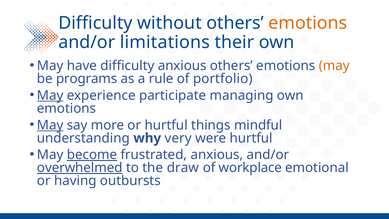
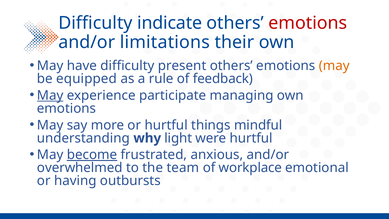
without: without -> indicate
emotions at (308, 23) colour: orange -> red
difficulty anxious: anxious -> present
programs: programs -> equipped
portfolio: portfolio -> feedback
May at (50, 125) underline: present -> none
very: very -> light
overwhelmed underline: present -> none
draw: draw -> team
